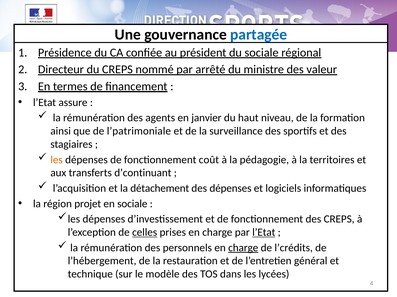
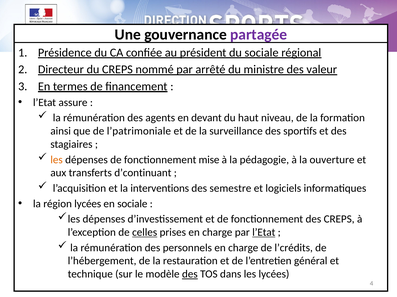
partagée colour: blue -> purple
janvier: janvier -> devant
coût: coût -> mise
territoires: territoires -> ouverture
détachement: détachement -> interventions
des dépenses: dépenses -> semestre
région projet: projet -> lycées
charge at (243, 248) underline: present -> none
des at (190, 275) underline: none -> present
